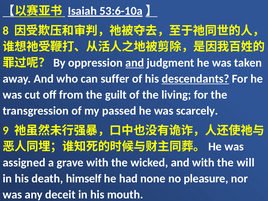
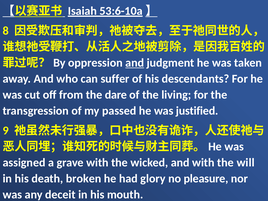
descendants underline: present -> none
guilt: guilt -> dare
scarcely: scarcely -> justified
himself: himself -> broken
none: none -> glory
